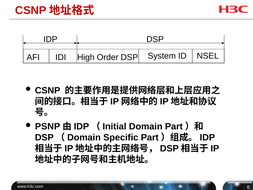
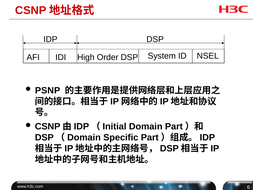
CSNP at (48, 90): CSNP -> PSNP
PSNP at (48, 126): PSNP -> CSNP
